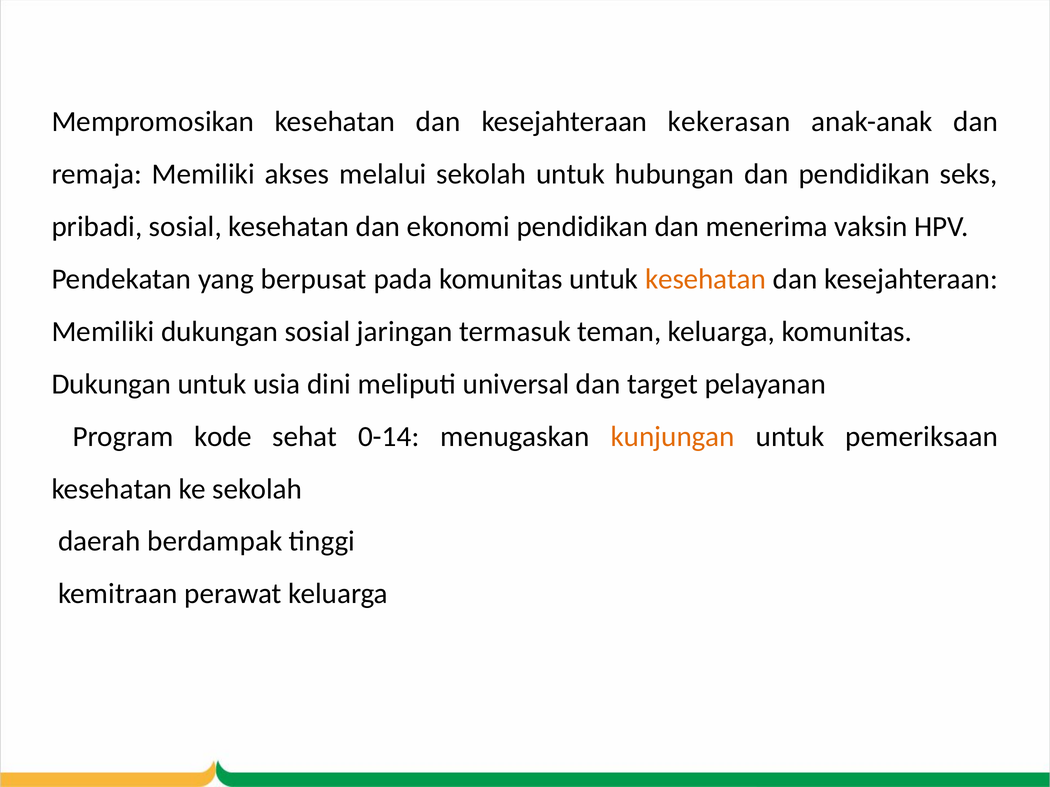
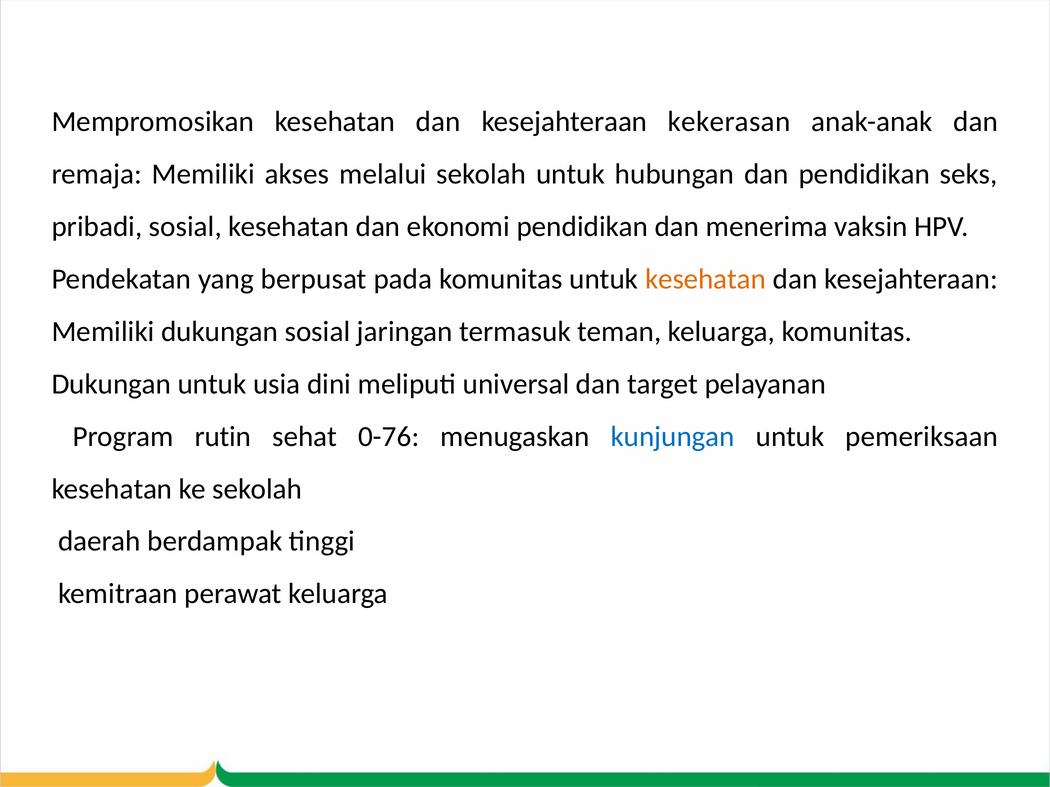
kode: kode -> rutin
0-14: 0-14 -> 0-76
kunjungan colour: orange -> blue
